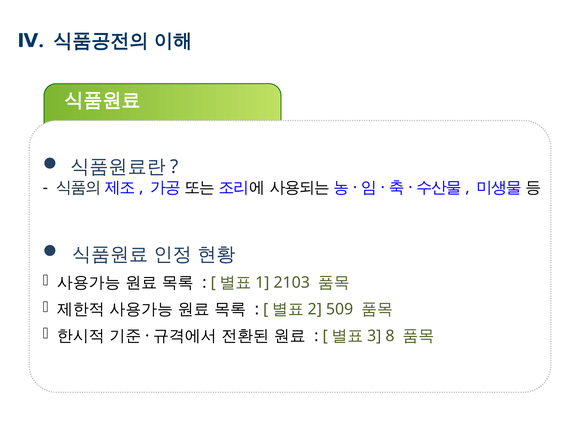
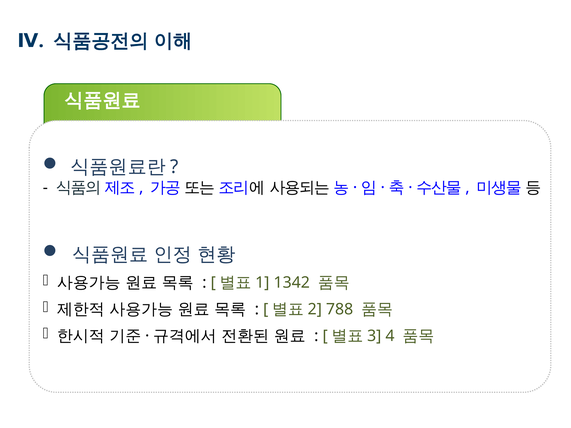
2103: 2103 -> 1342
509: 509 -> 788
8: 8 -> 4
